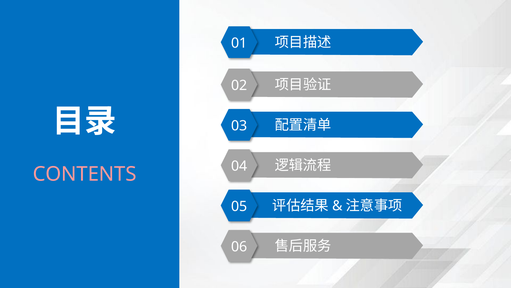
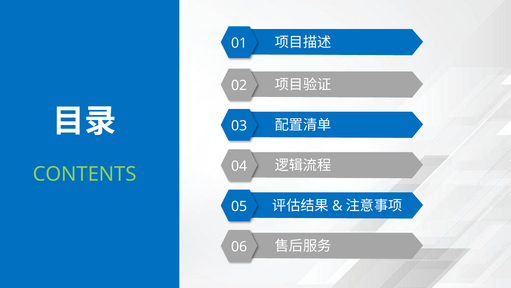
CONTENTS colour: pink -> light green
